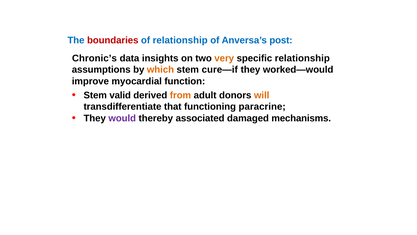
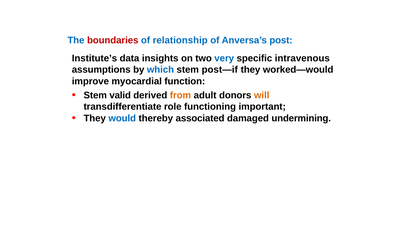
Chronic’s: Chronic’s -> Institute’s
very colour: orange -> blue
specific relationship: relationship -> intravenous
which colour: orange -> blue
cure—if: cure—if -> post—if
that: that -> role
paracrine: paracrine -> important
would colour: purple -> blue
mechanisms: mechanisms -> undermining
